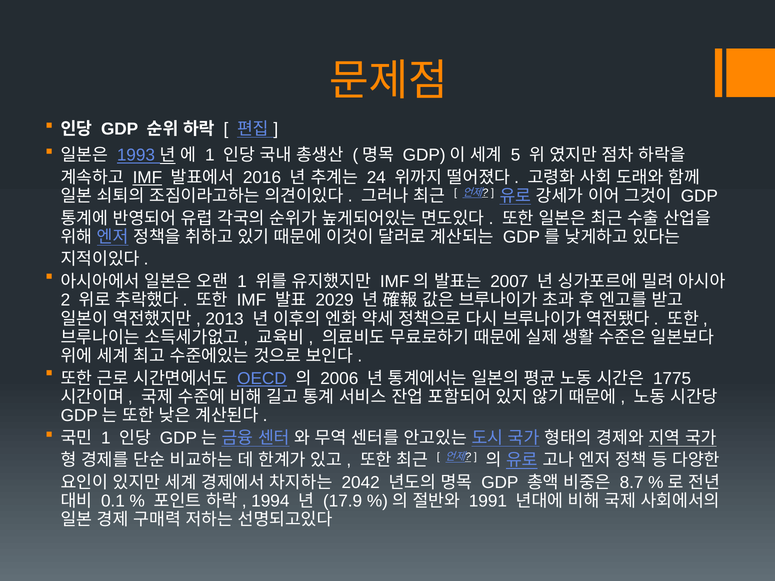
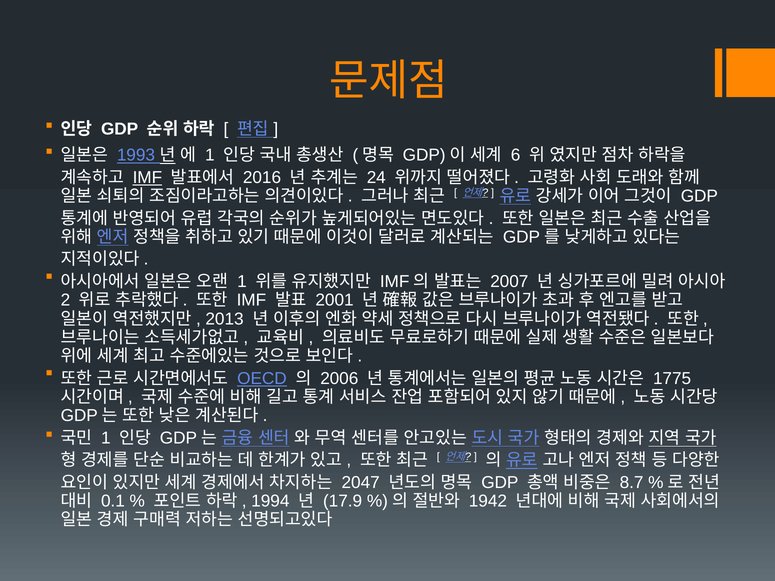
5: 5 -> 6
2029: 2029 -> 2001
2042: 2042 -> 2047
1991: 1991 -> 1942
